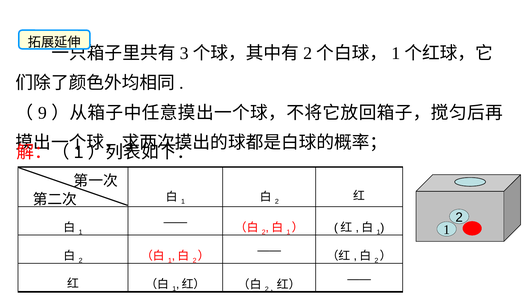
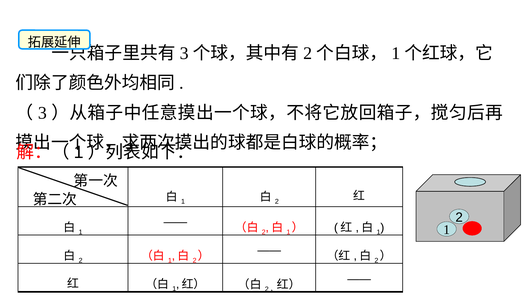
9: 9 -> 3
